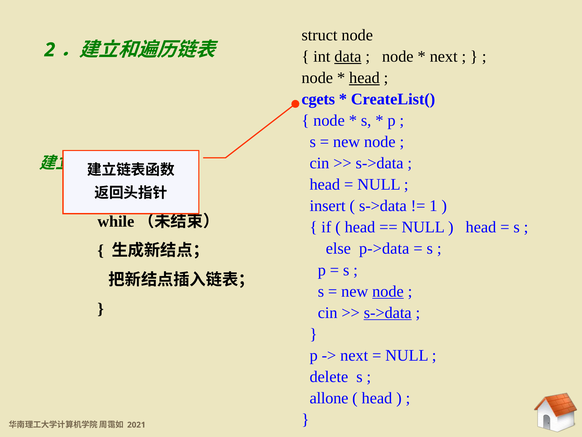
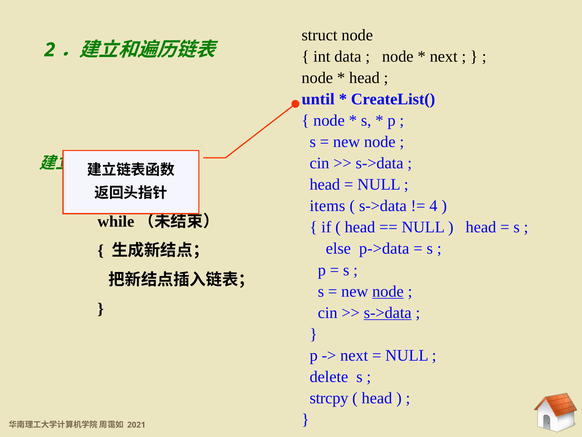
data underline: present -> none
head at (364, 78) underline: present -> none
cgets: cgets -> until
insert: insert -> items
1: 1 -> 4
allone: allone -> strcpy
